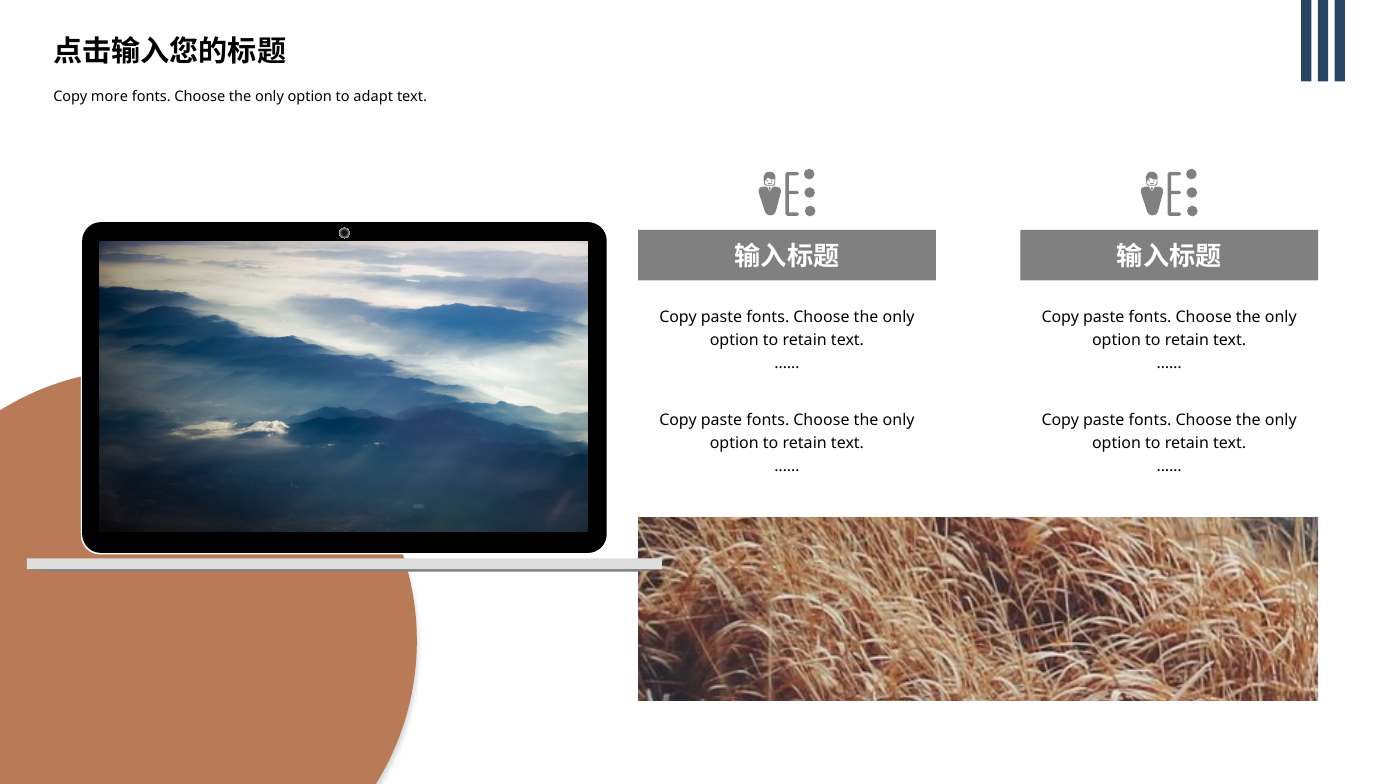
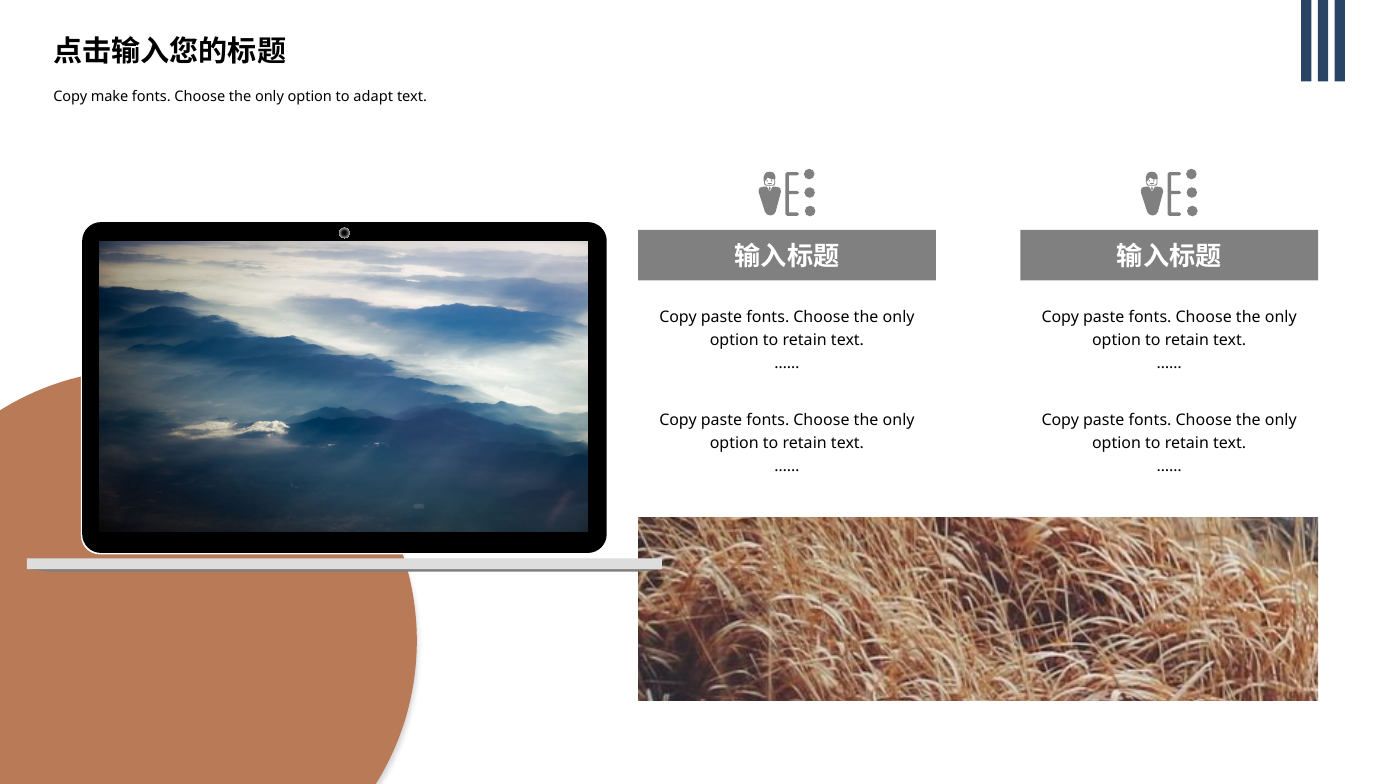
more: more -> make
